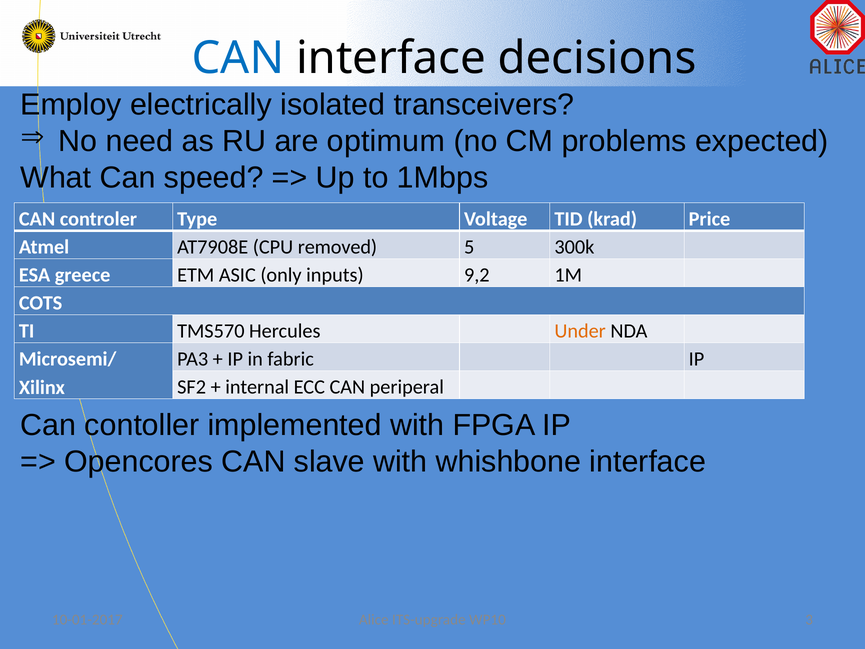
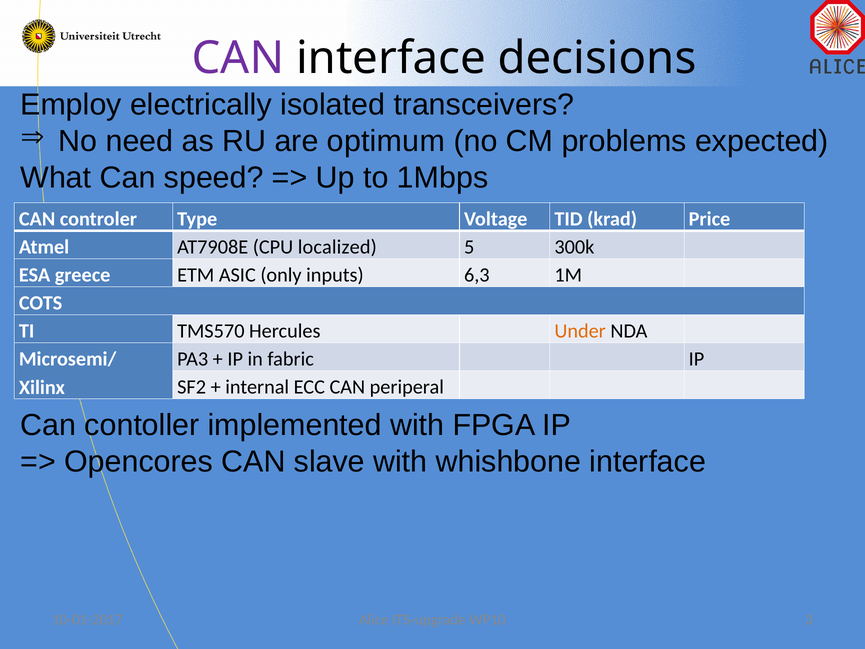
CAN at (238, 58) colour: blue -> purple
removed: removed -> localized
9,2: 9,2 -> 6,3
